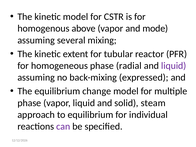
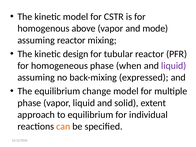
assuming several: several -> reactor
extent: extent -> design
radial: radial -> when
steam: steam -> extent
can colour: purple -> orange
